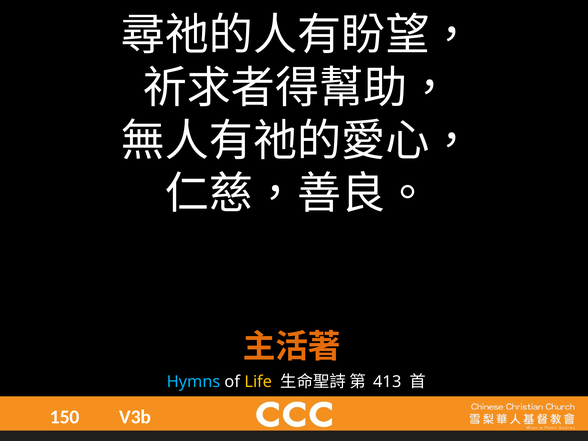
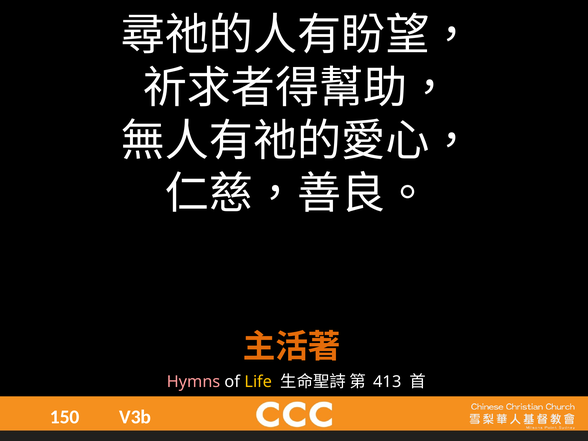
Hymns colour: light blue -> pink
